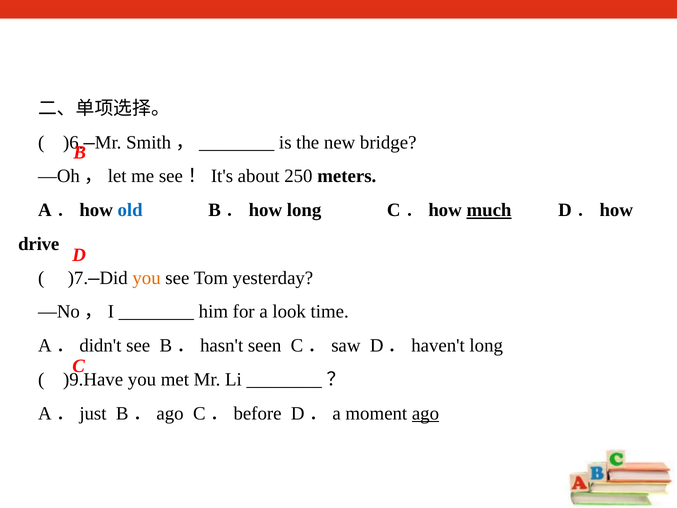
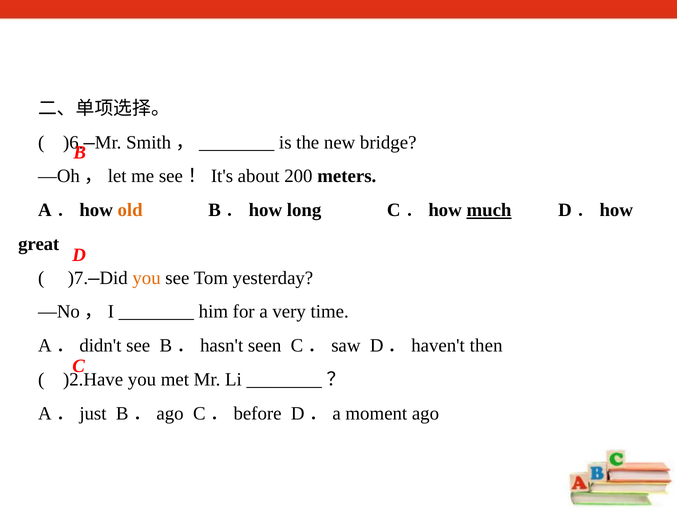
250: 250 -> 200
old colour: blue -> orange
drive: drive -> great
look: look -> very
D．haven't long: long -> then
)9.Have: )9.Have -> )2.Have
ago underline: present -> none
